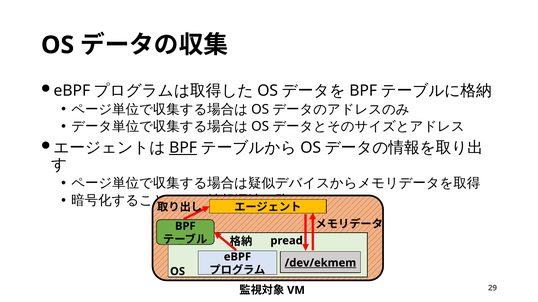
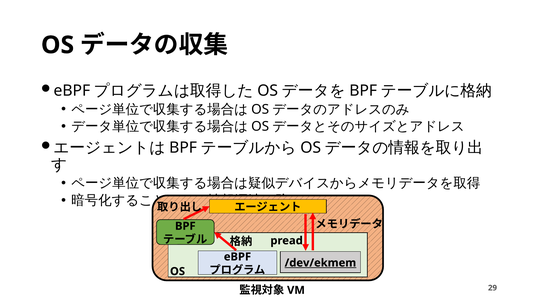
BPF at (183, 148) underline: present -> none
